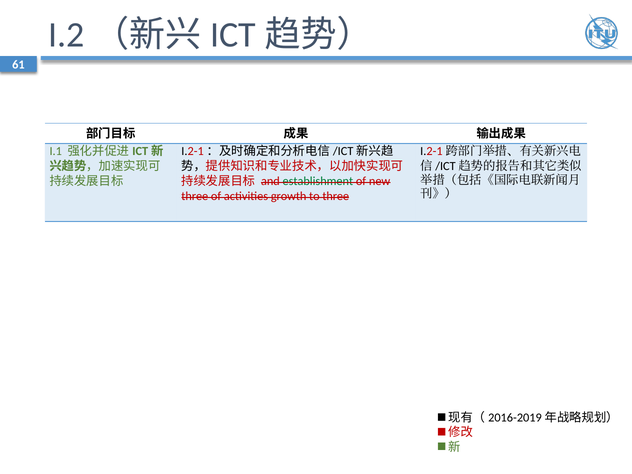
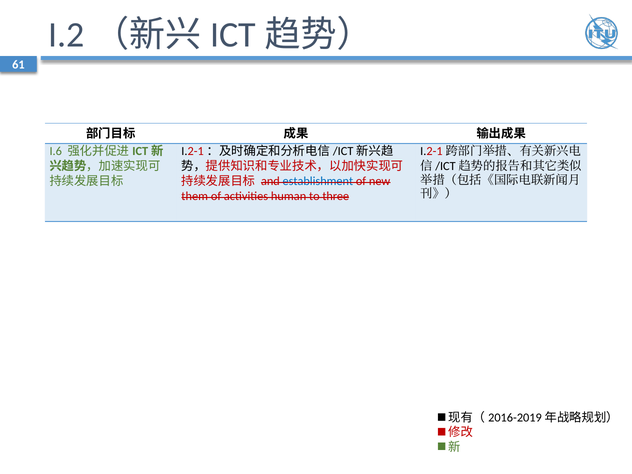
I.1: I.1 -> I.6
establishment colour: green -> blue
three at (195, 196): three -> them
growth: growth -> human
